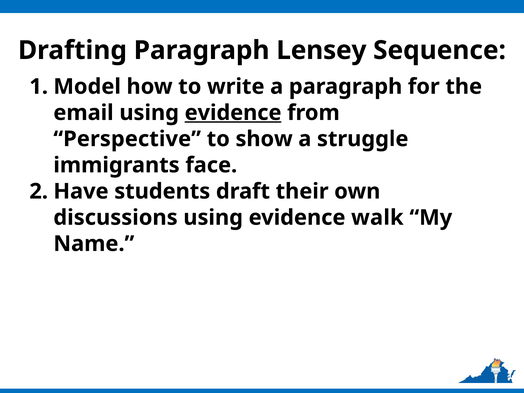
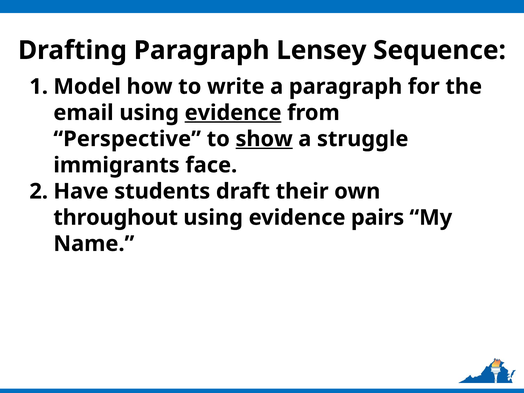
show underline: none -> present
discussions: discussions -> throughout
walk: walk -> pairs
